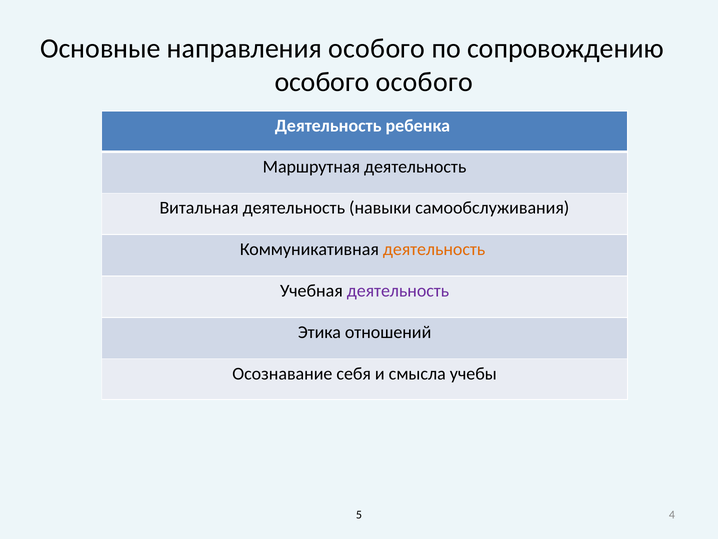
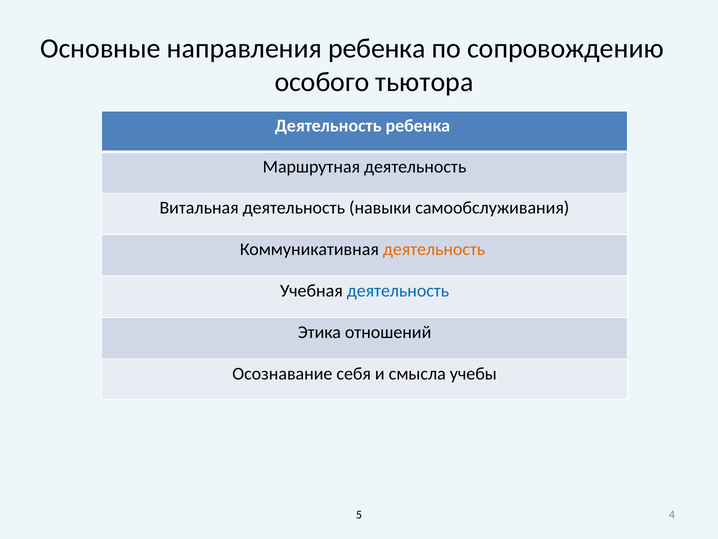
направления особого: особого -> ребенка
особого особого: особого -> тьютора
деятельность at (398, 291) colour: purple -> blue
